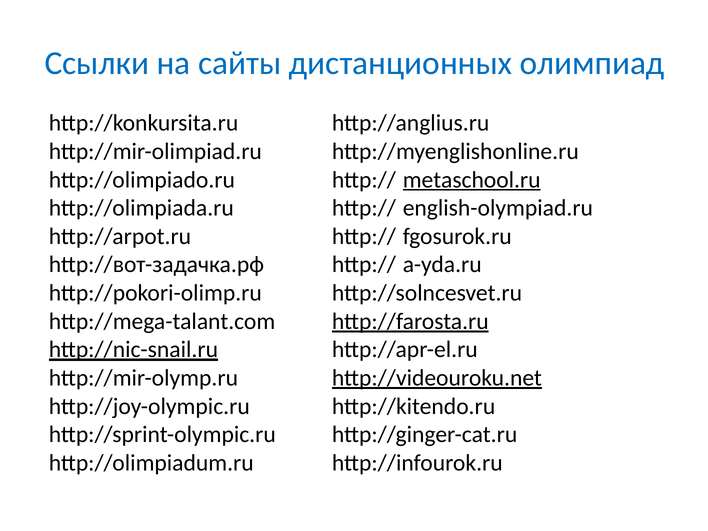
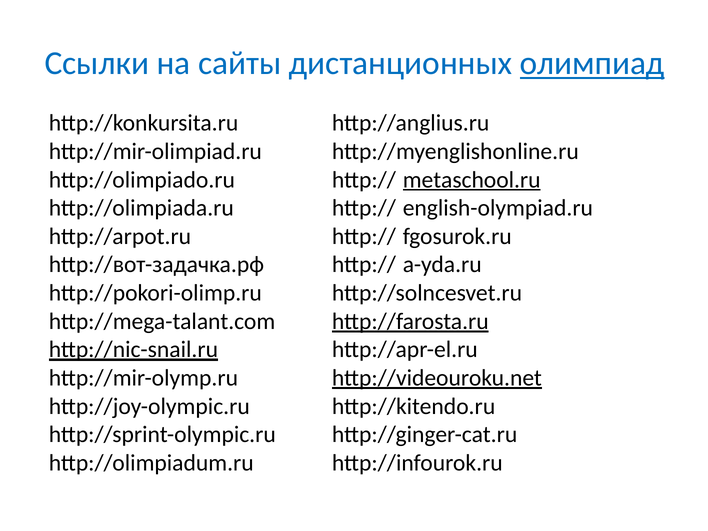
олимпиад underline: none -> present
